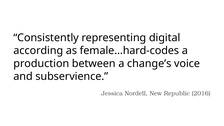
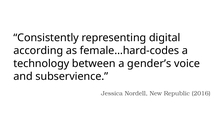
production: production -> technology
change’s: change’s -> gender’s
